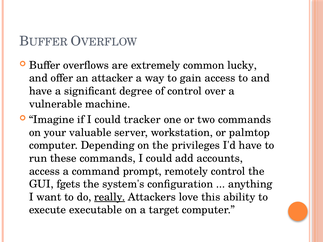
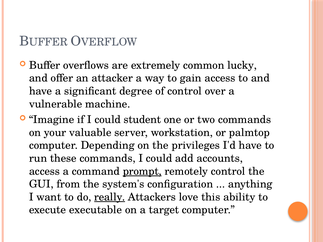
tracker: tracker -> student
prompt underline: none -> present
fgets: fgets -> from
